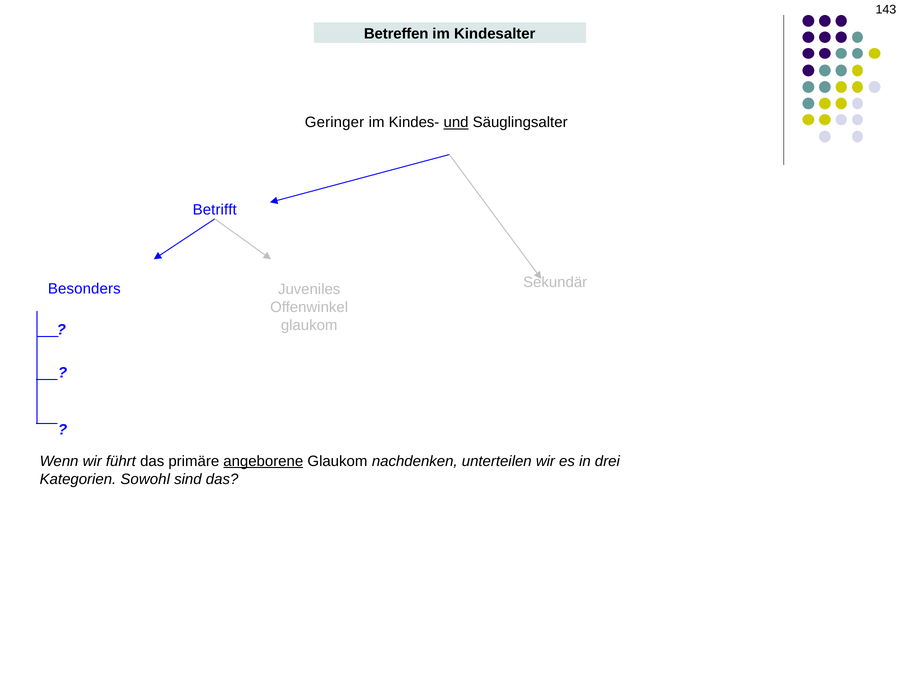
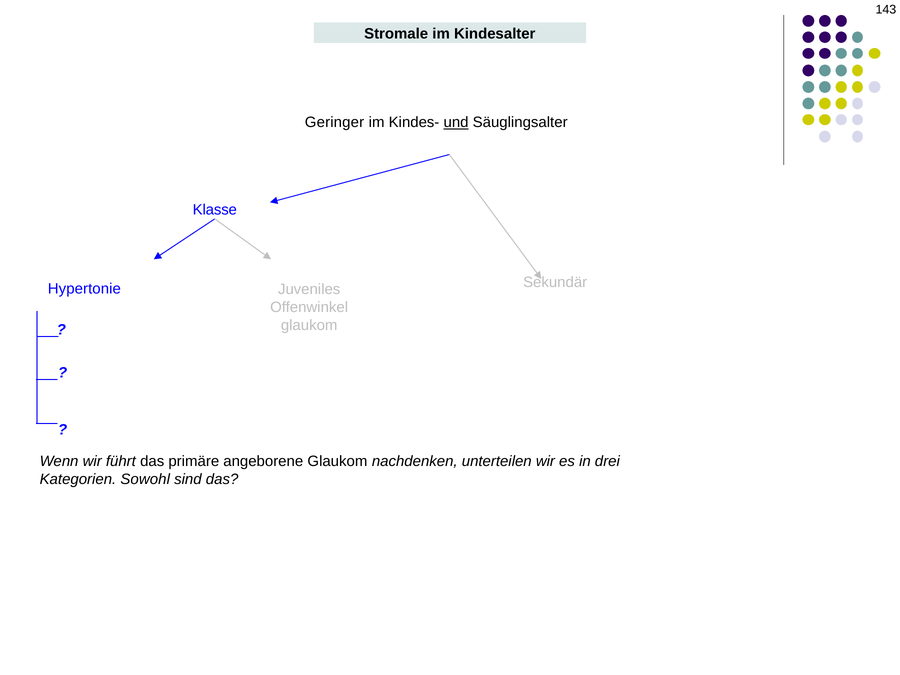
Betreffen: Betreffen -> Stromale
Betrifft: Betrifft -> Klasse
Besonders: Besonders -> Hypertonie
angeborene underline: present -> none
